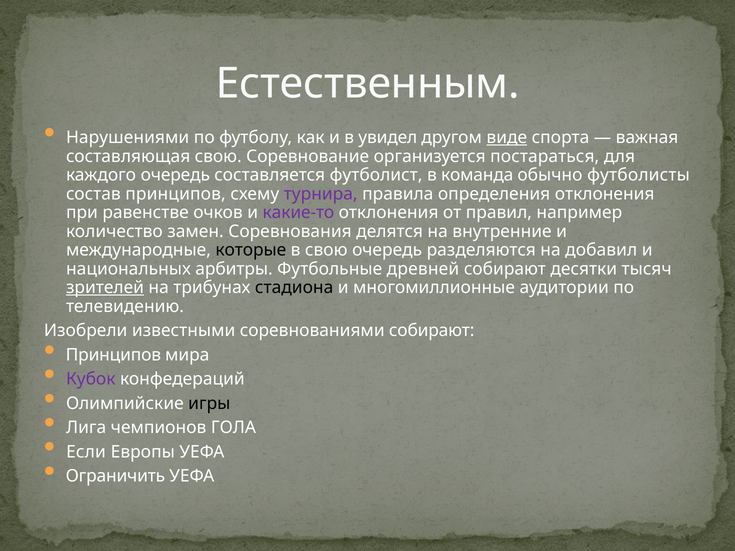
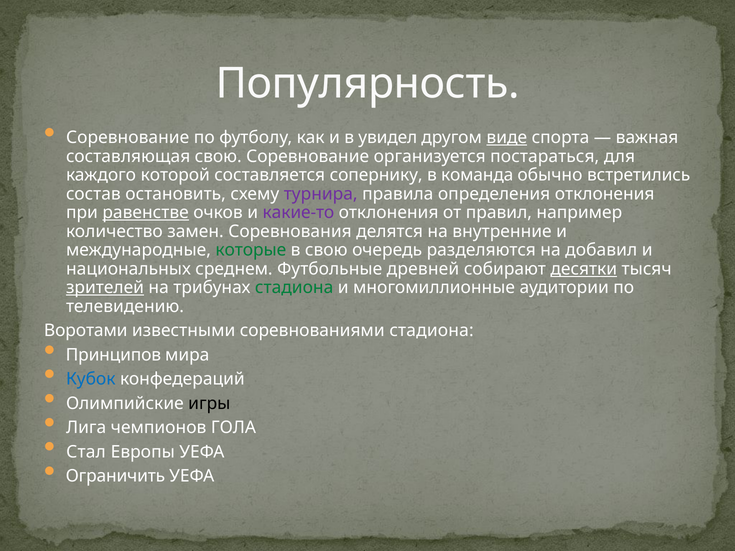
Естественным: Естественным -> Популярность
Нарушениями at (128, 138): Нарушениями -> Соревнование
каждого очередь: очередь -> которой
футболист: футболист -> сопернику
футболисты: футболисты -> встретились
состав принципов: принципов -> остановить
равенстве underline: none -> present
которые colour: black -> green
арбитры: арбитры -> среднем
десятки underline: none -> present
стадиона at (294, 288) colour: black -> green
Изобрели: Изобрели -> Воротами
соревнованиями собирают: собирают -> стадиона
Кубок colour: purple -> blue
Если: Если -> Стал
